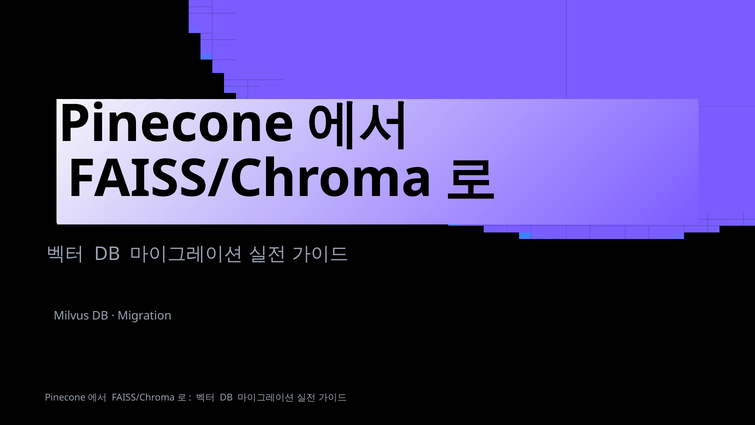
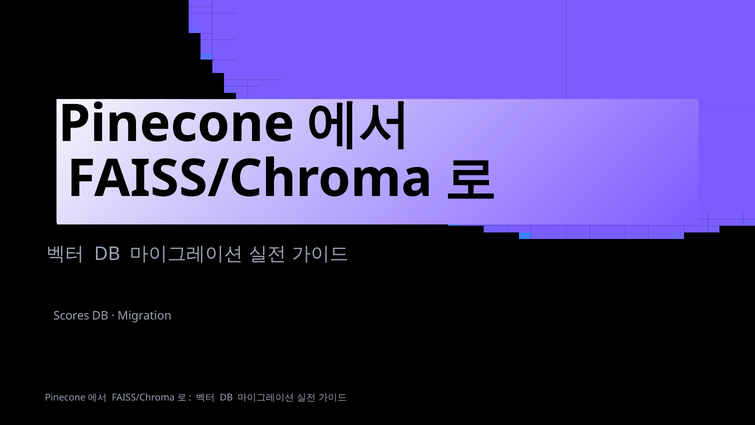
Milvus: Milvus -> Scores
